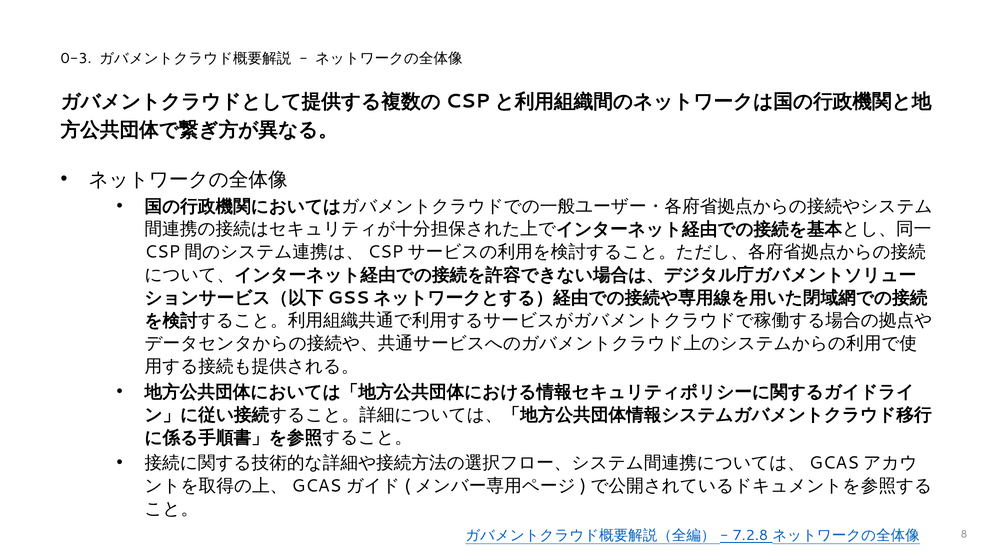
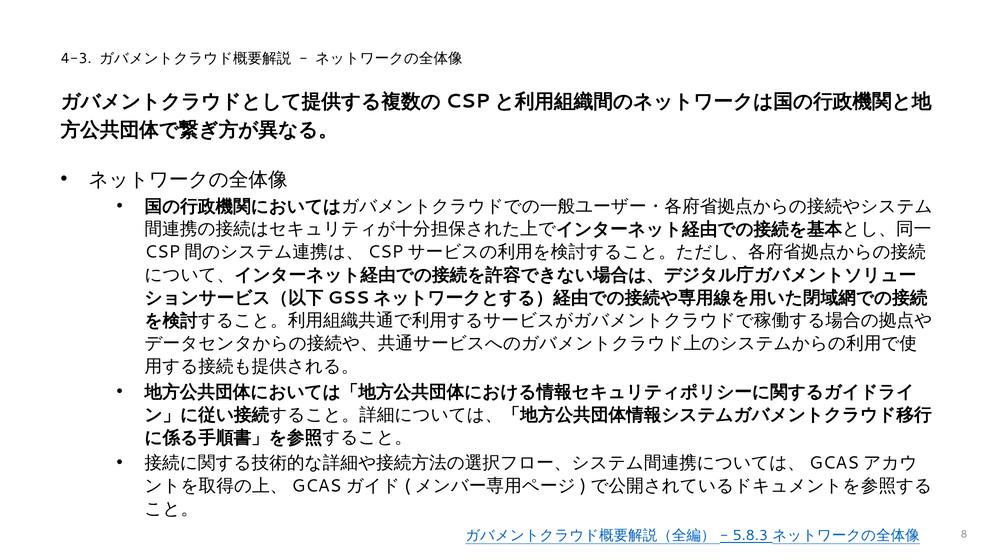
0-3: 0-3 -> 4-3
7.2.8: 7.2.8 -> 5.8.3
